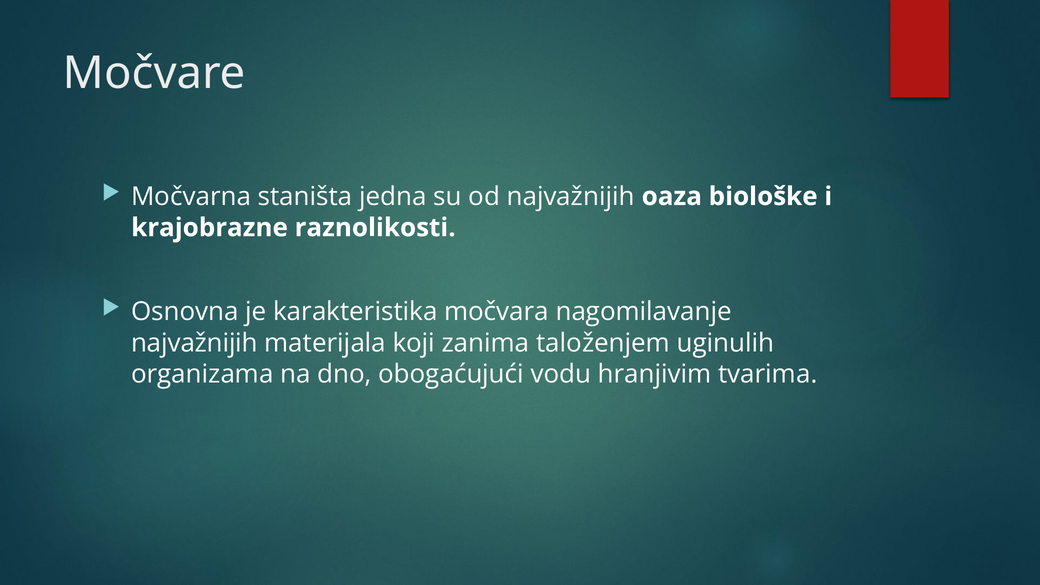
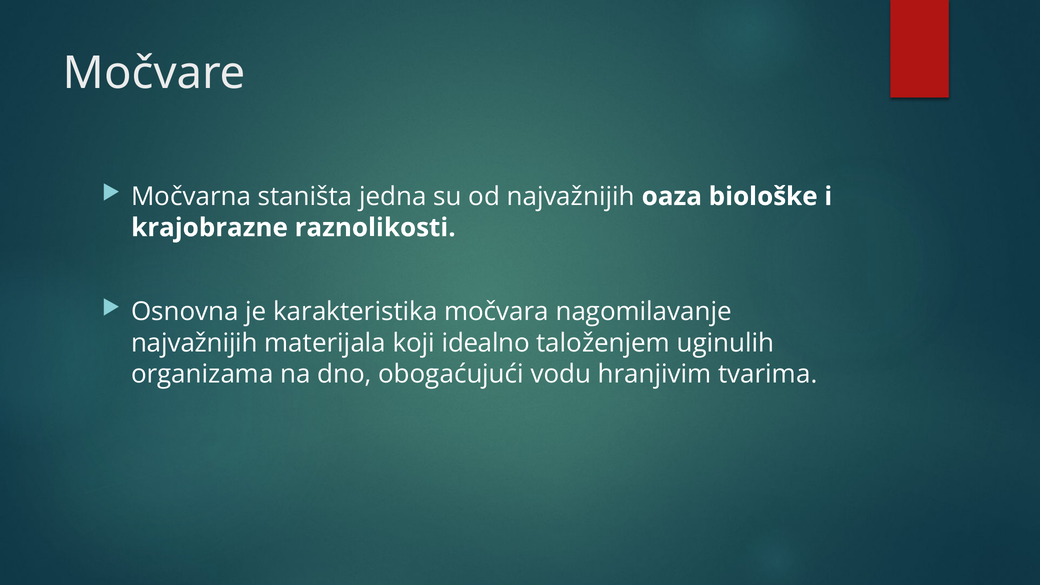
zanima: zanima -> idealno
